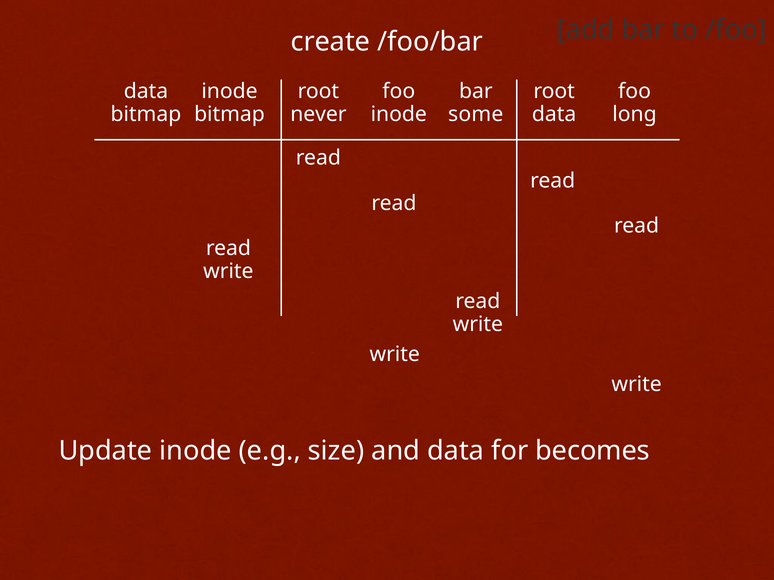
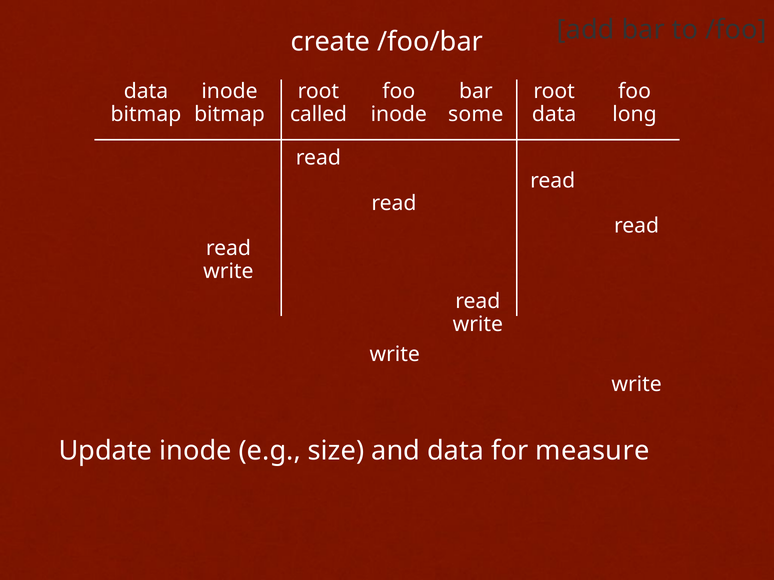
never: never -> called
becomes: becomes -> measure
